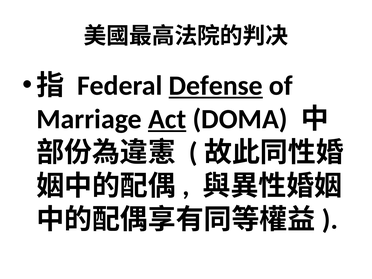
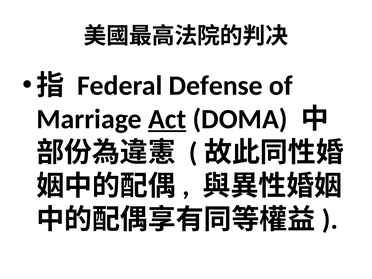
Defense underline: present -> none
